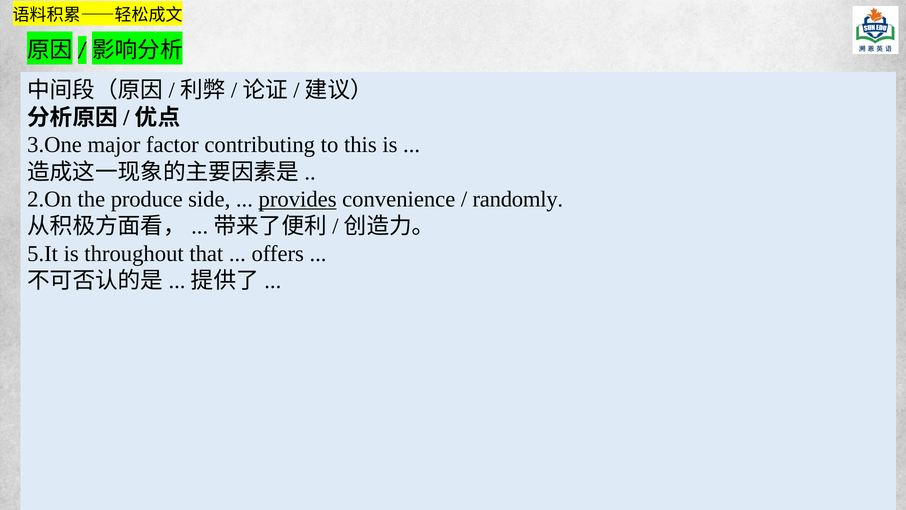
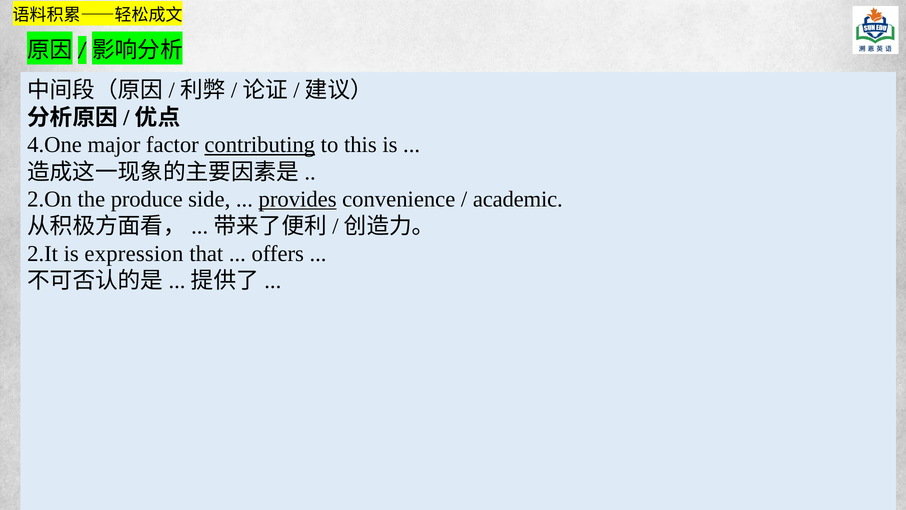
3.One: 3.One -> 4.One
contributing underline: none -> present
randomly: randomly -> academic
5.It: 5.It -> 2.It
throughout: throughout -> expression
